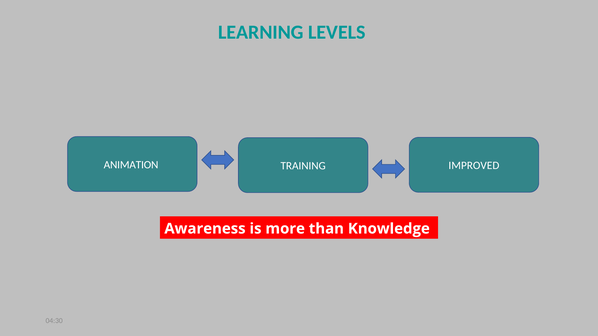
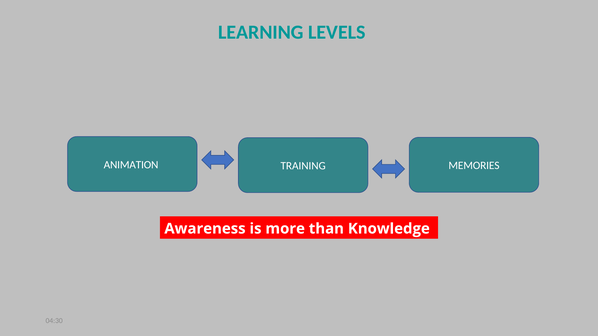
IMPROVED: IMPROVED -> MEMORIES
